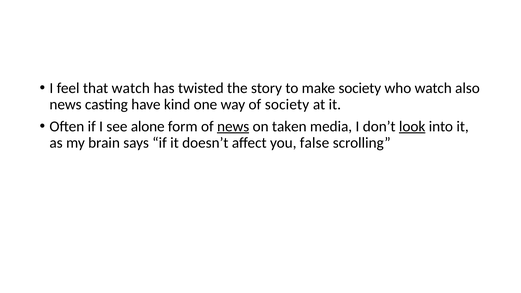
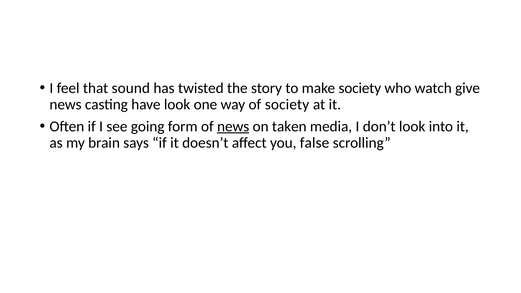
that watch: watch -> sound
also: also -> give
have kind: kind -> look
alone: alone -> going
look at (412, 126) underline: present -> none
